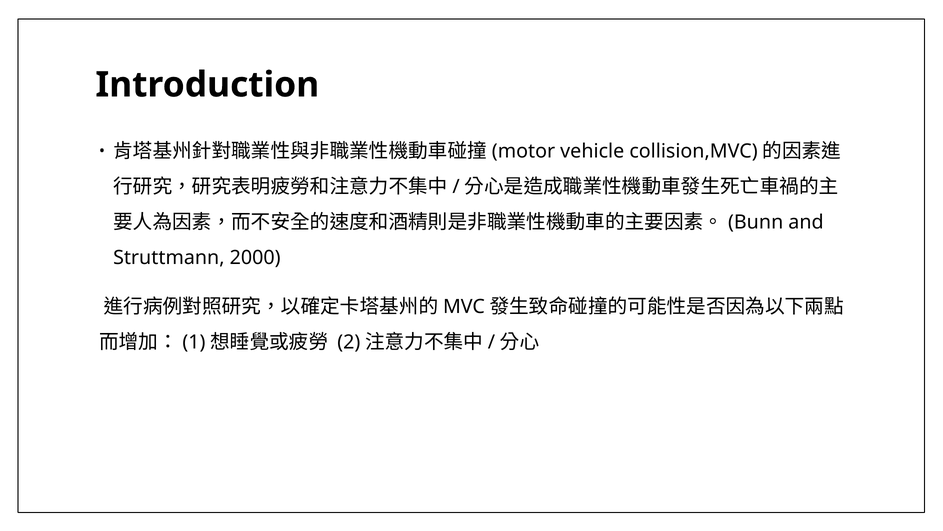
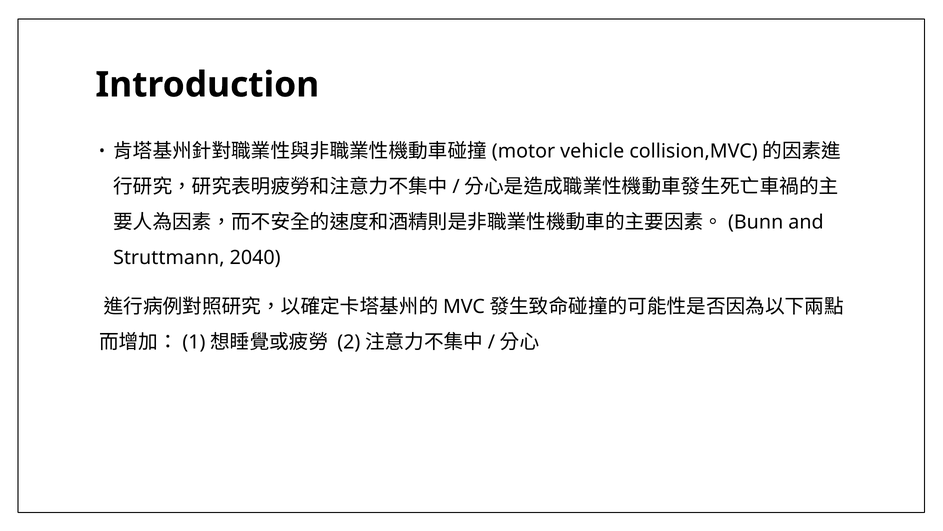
2000: 2000 -> 2040
